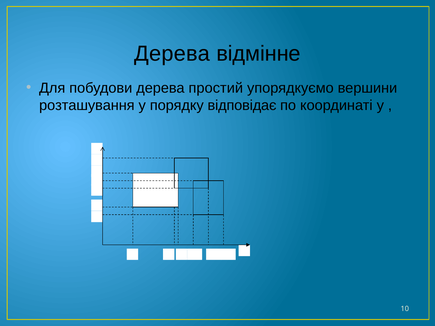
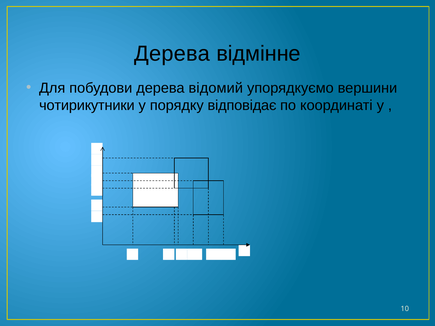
простий: простий -> відомий
розташування: розташування -> чотирикутники
